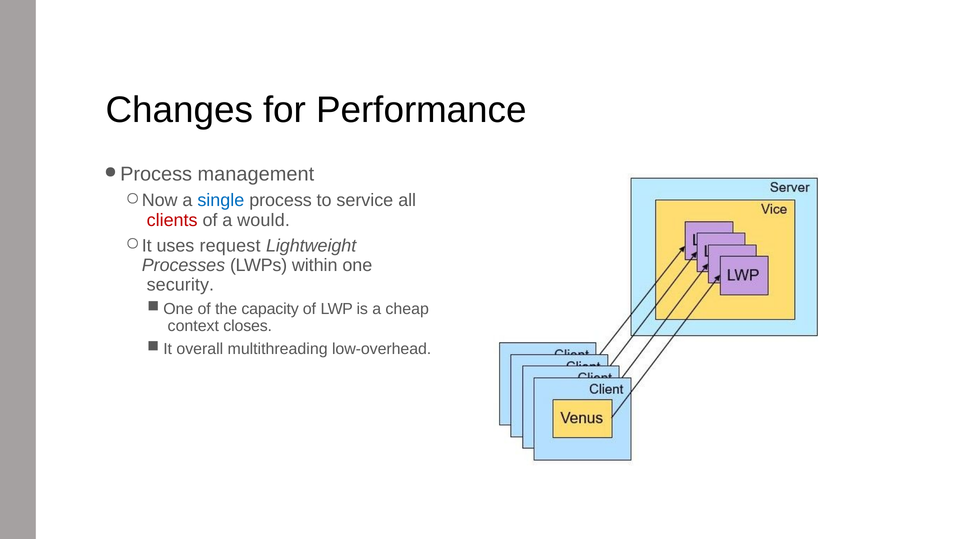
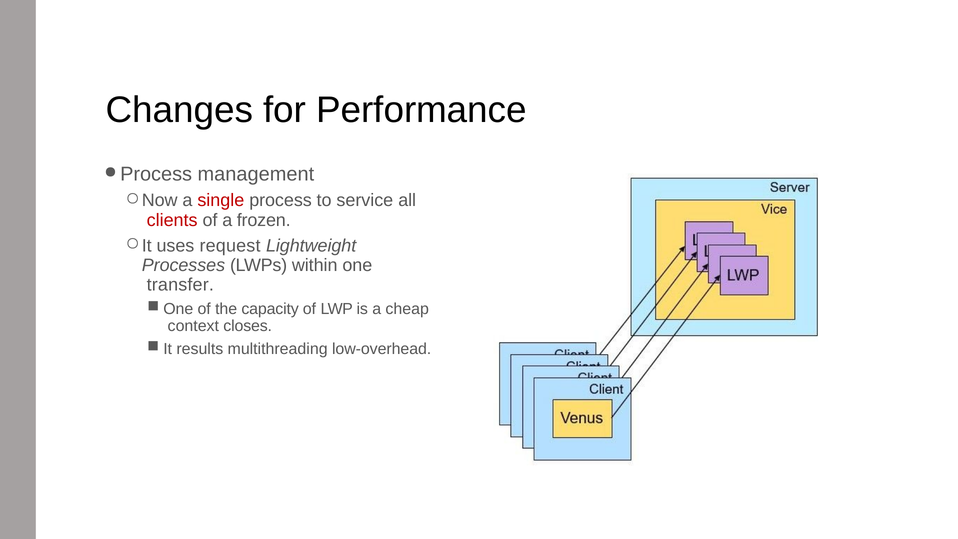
single colour: blue -> red
would: would -> frozen
security: security -> transfer
overall: overall -> results
